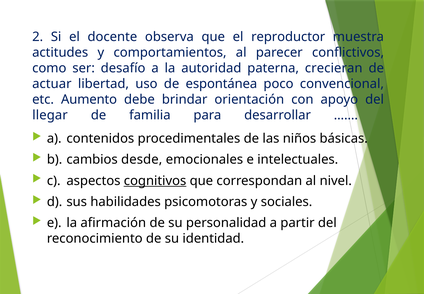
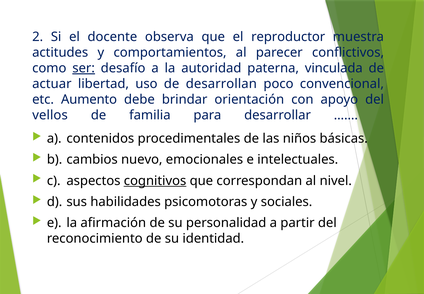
ser underline: none -> present
crecieran: crecieran -> vinculada
espontánea: espontánea -> desarrollan
llegar: llegar -> vellos
desde: desde -> nuevo
